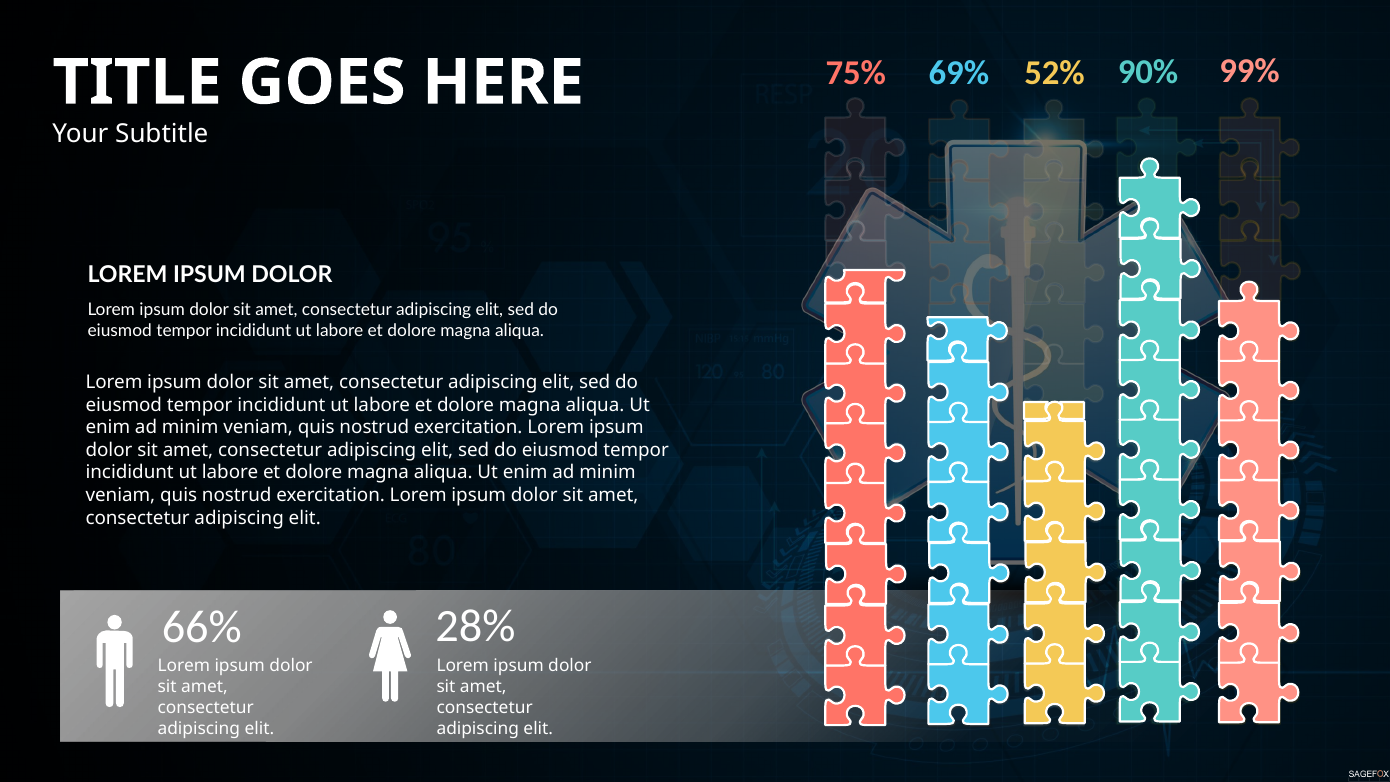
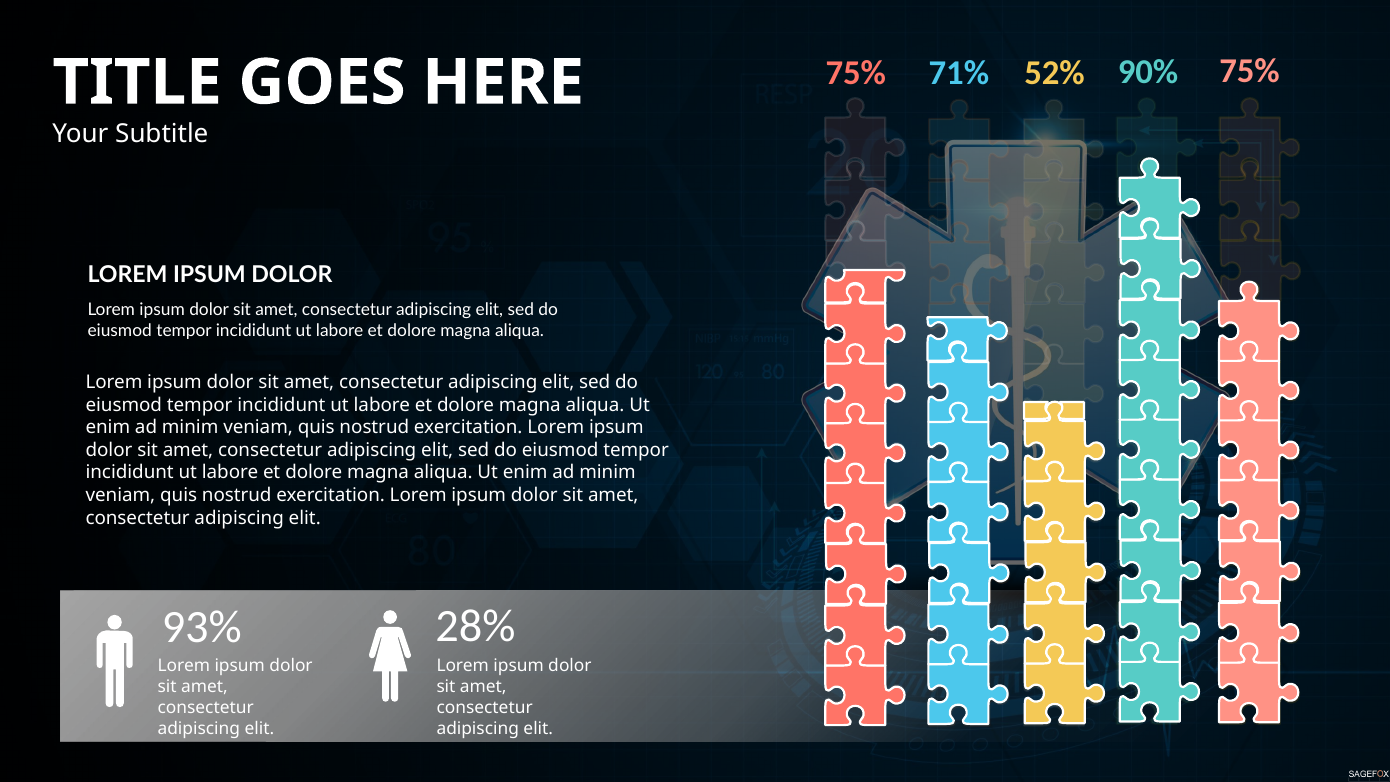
99% at (1250, 71): 99% -> 75%
69%: 69% -> 71%
66%: 66% -> 93%
